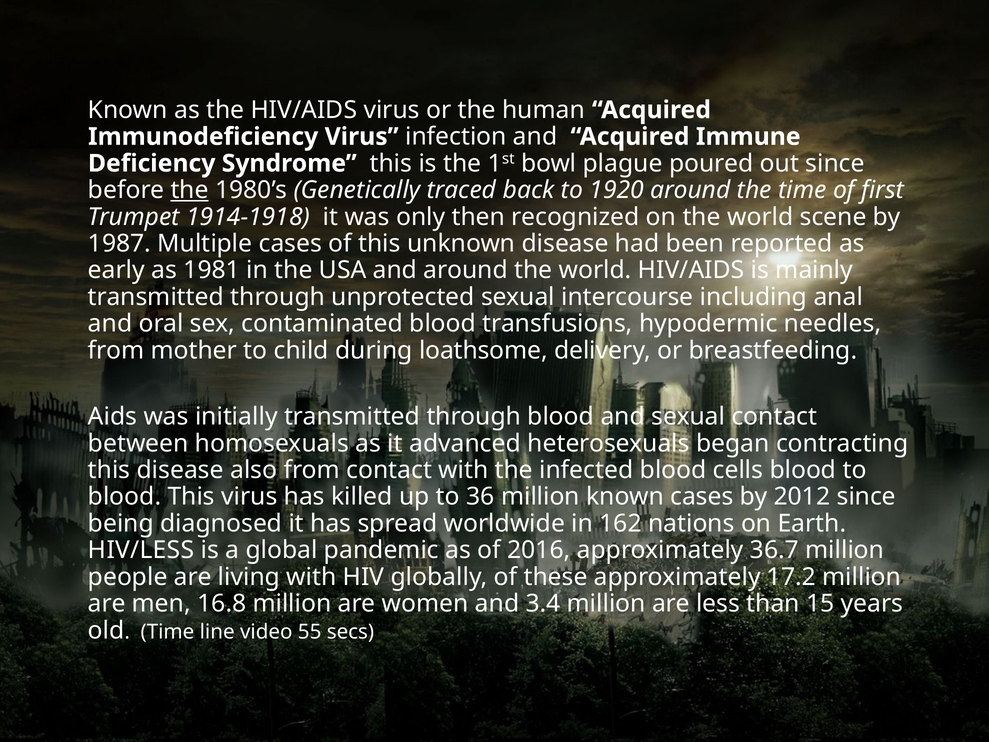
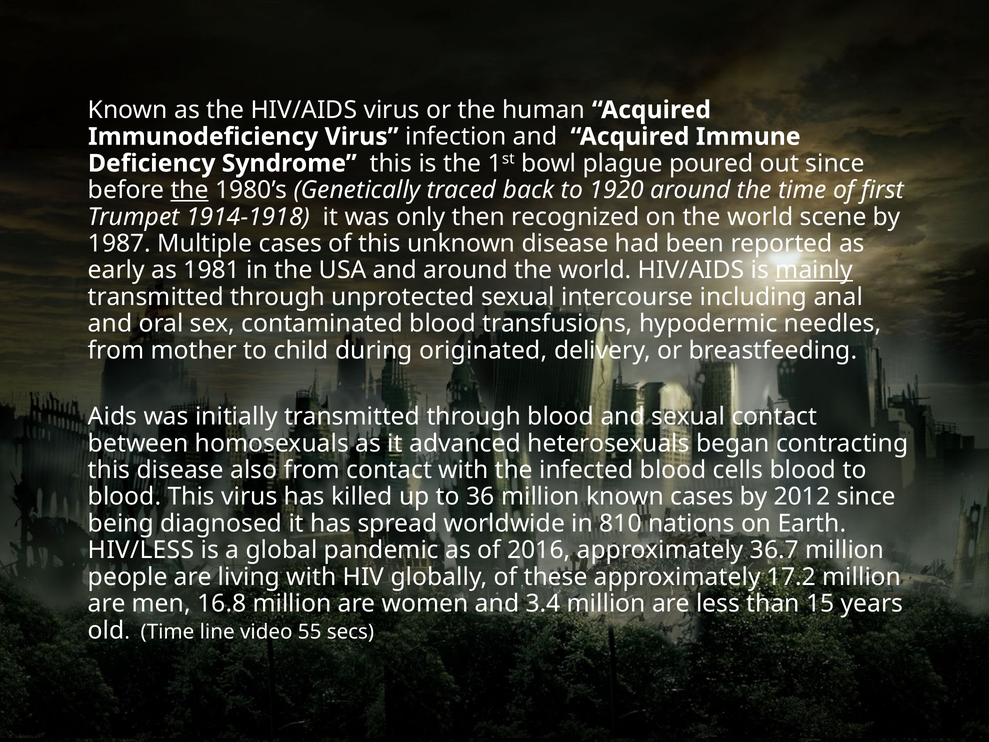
mainly underline: none -> present
loathsome: loathsome -> originated
162: 162 -> 810
